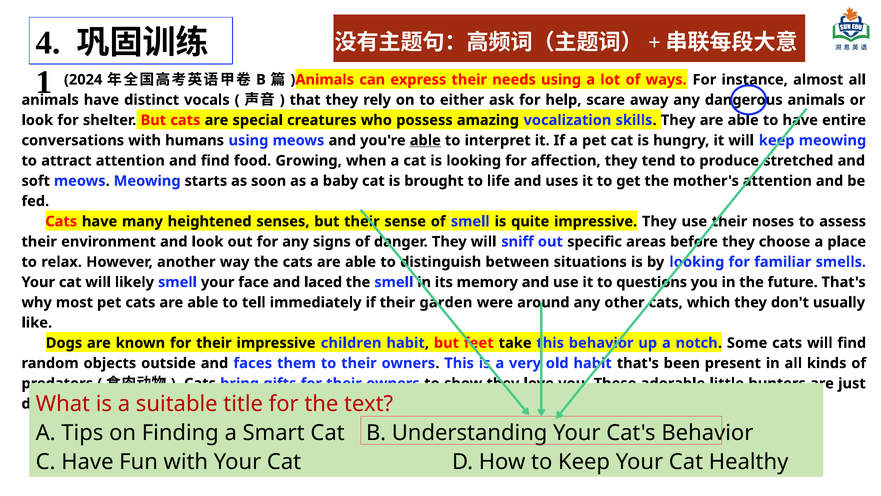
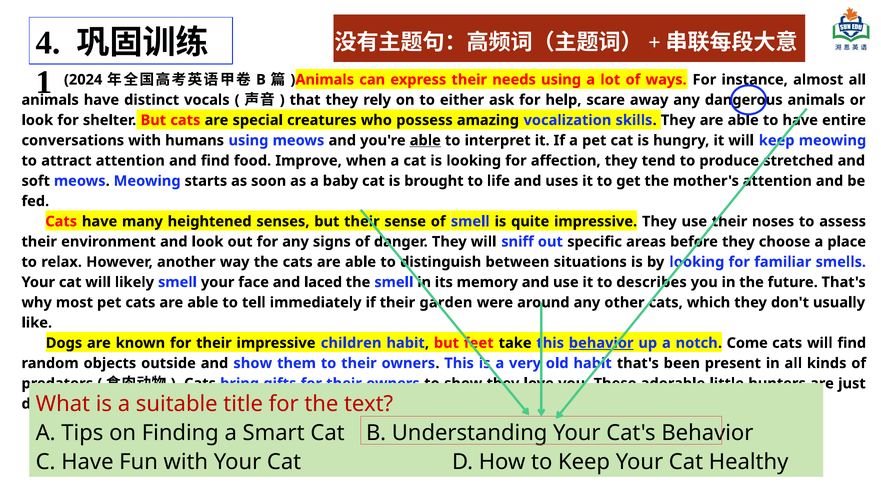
Growing: Growing -> Improve
questions: questions -> describes
behavior at (601, 343) underline: none -> present
Some: Some -> Come
and faces: faces -> show
